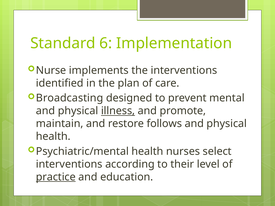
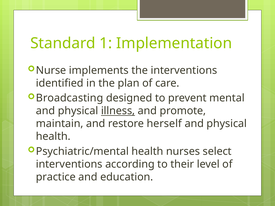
6: 6 -> 1
follows: follows -> herself
practice underline: present -> none
